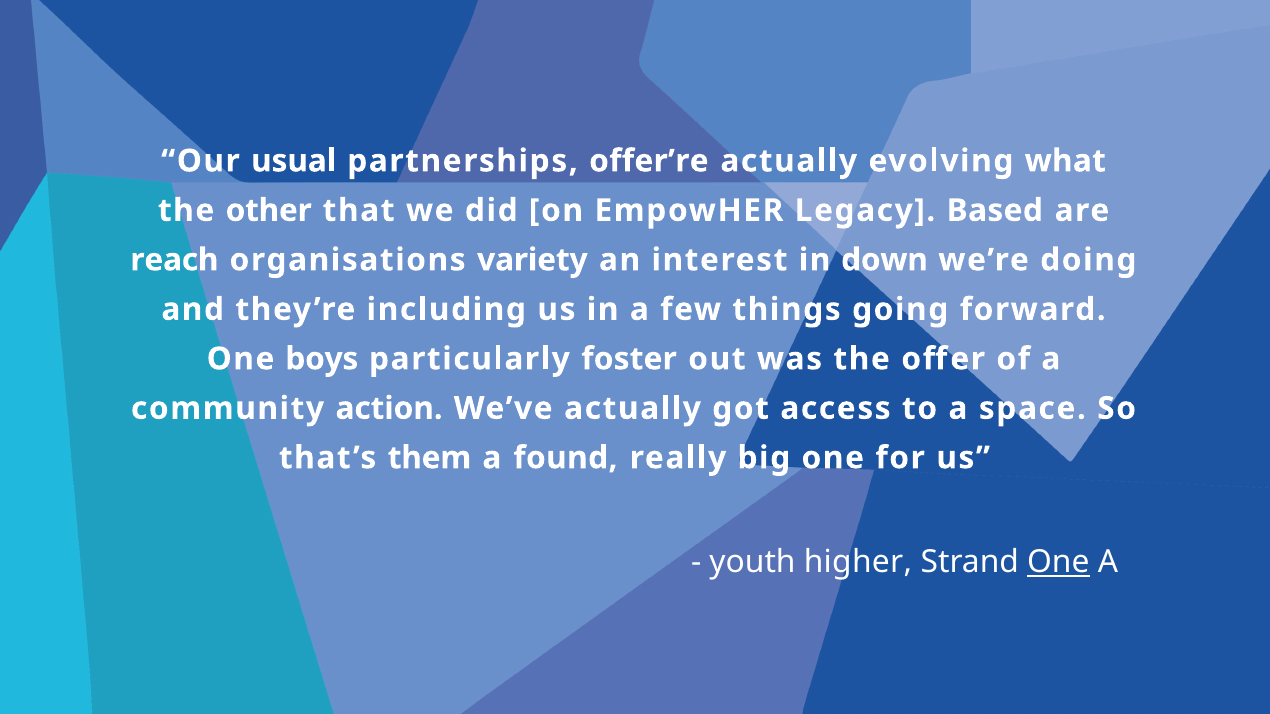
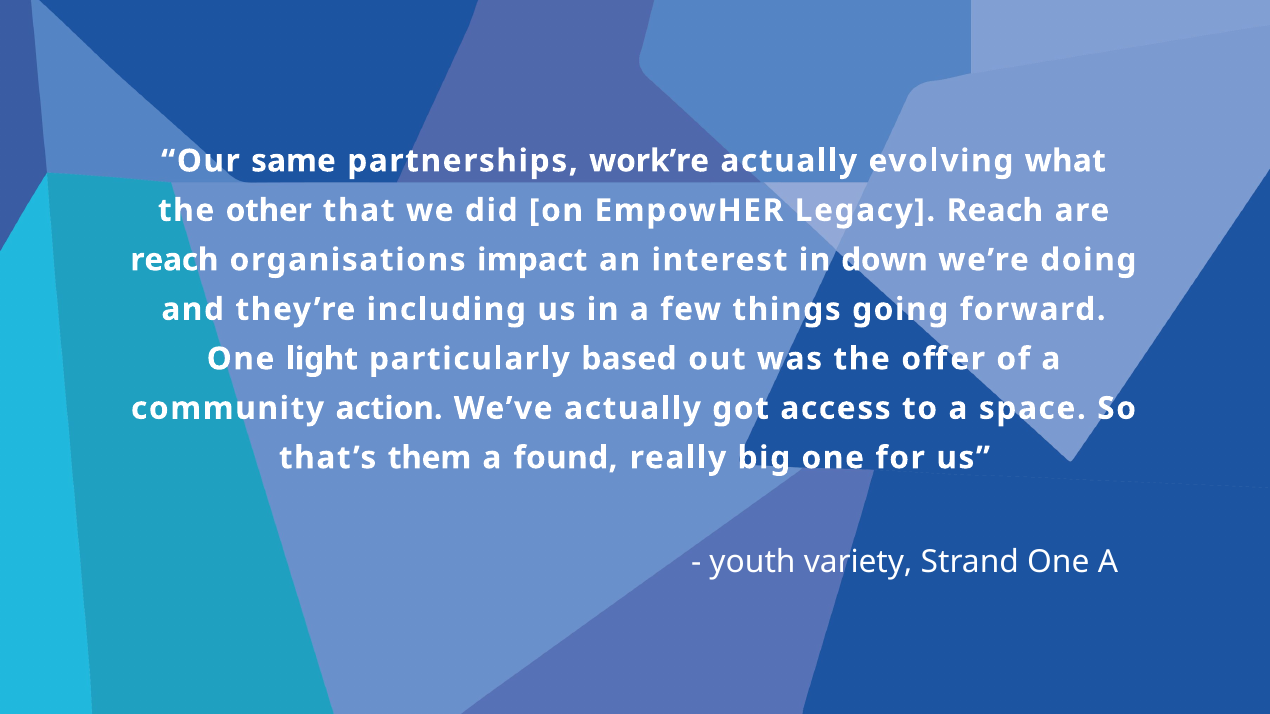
usual: usual -> same
offer’re: offer’re -> work’re
Legacy Based: Based -> Reach
variety: variety -> impact
boys: boys -> light
foster: foster -> based
higher: higher -> variety
One at (1058, 563) underline: present -> none
